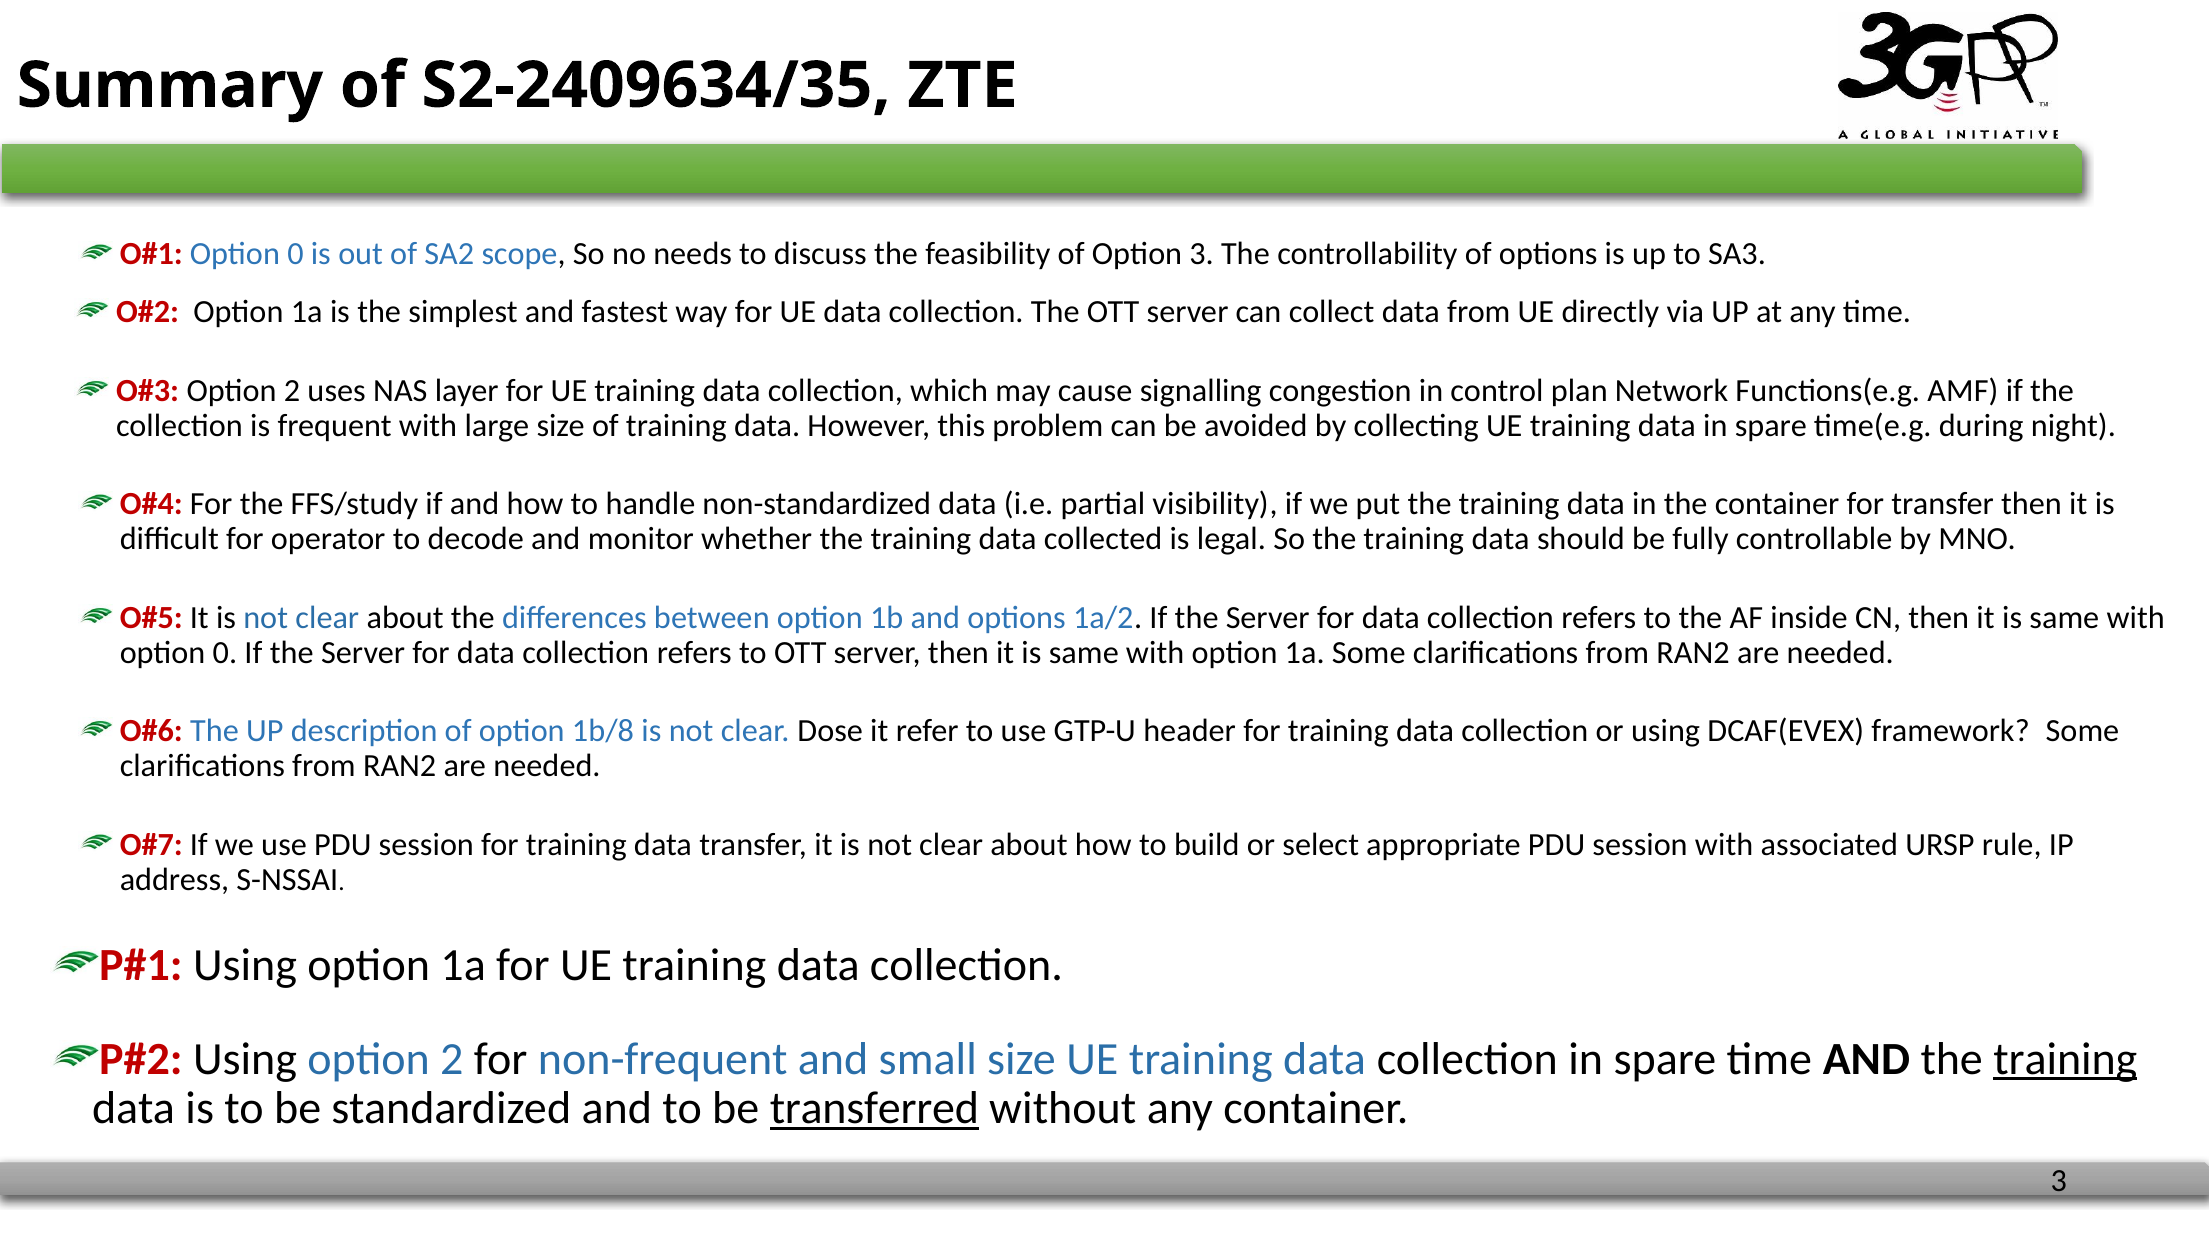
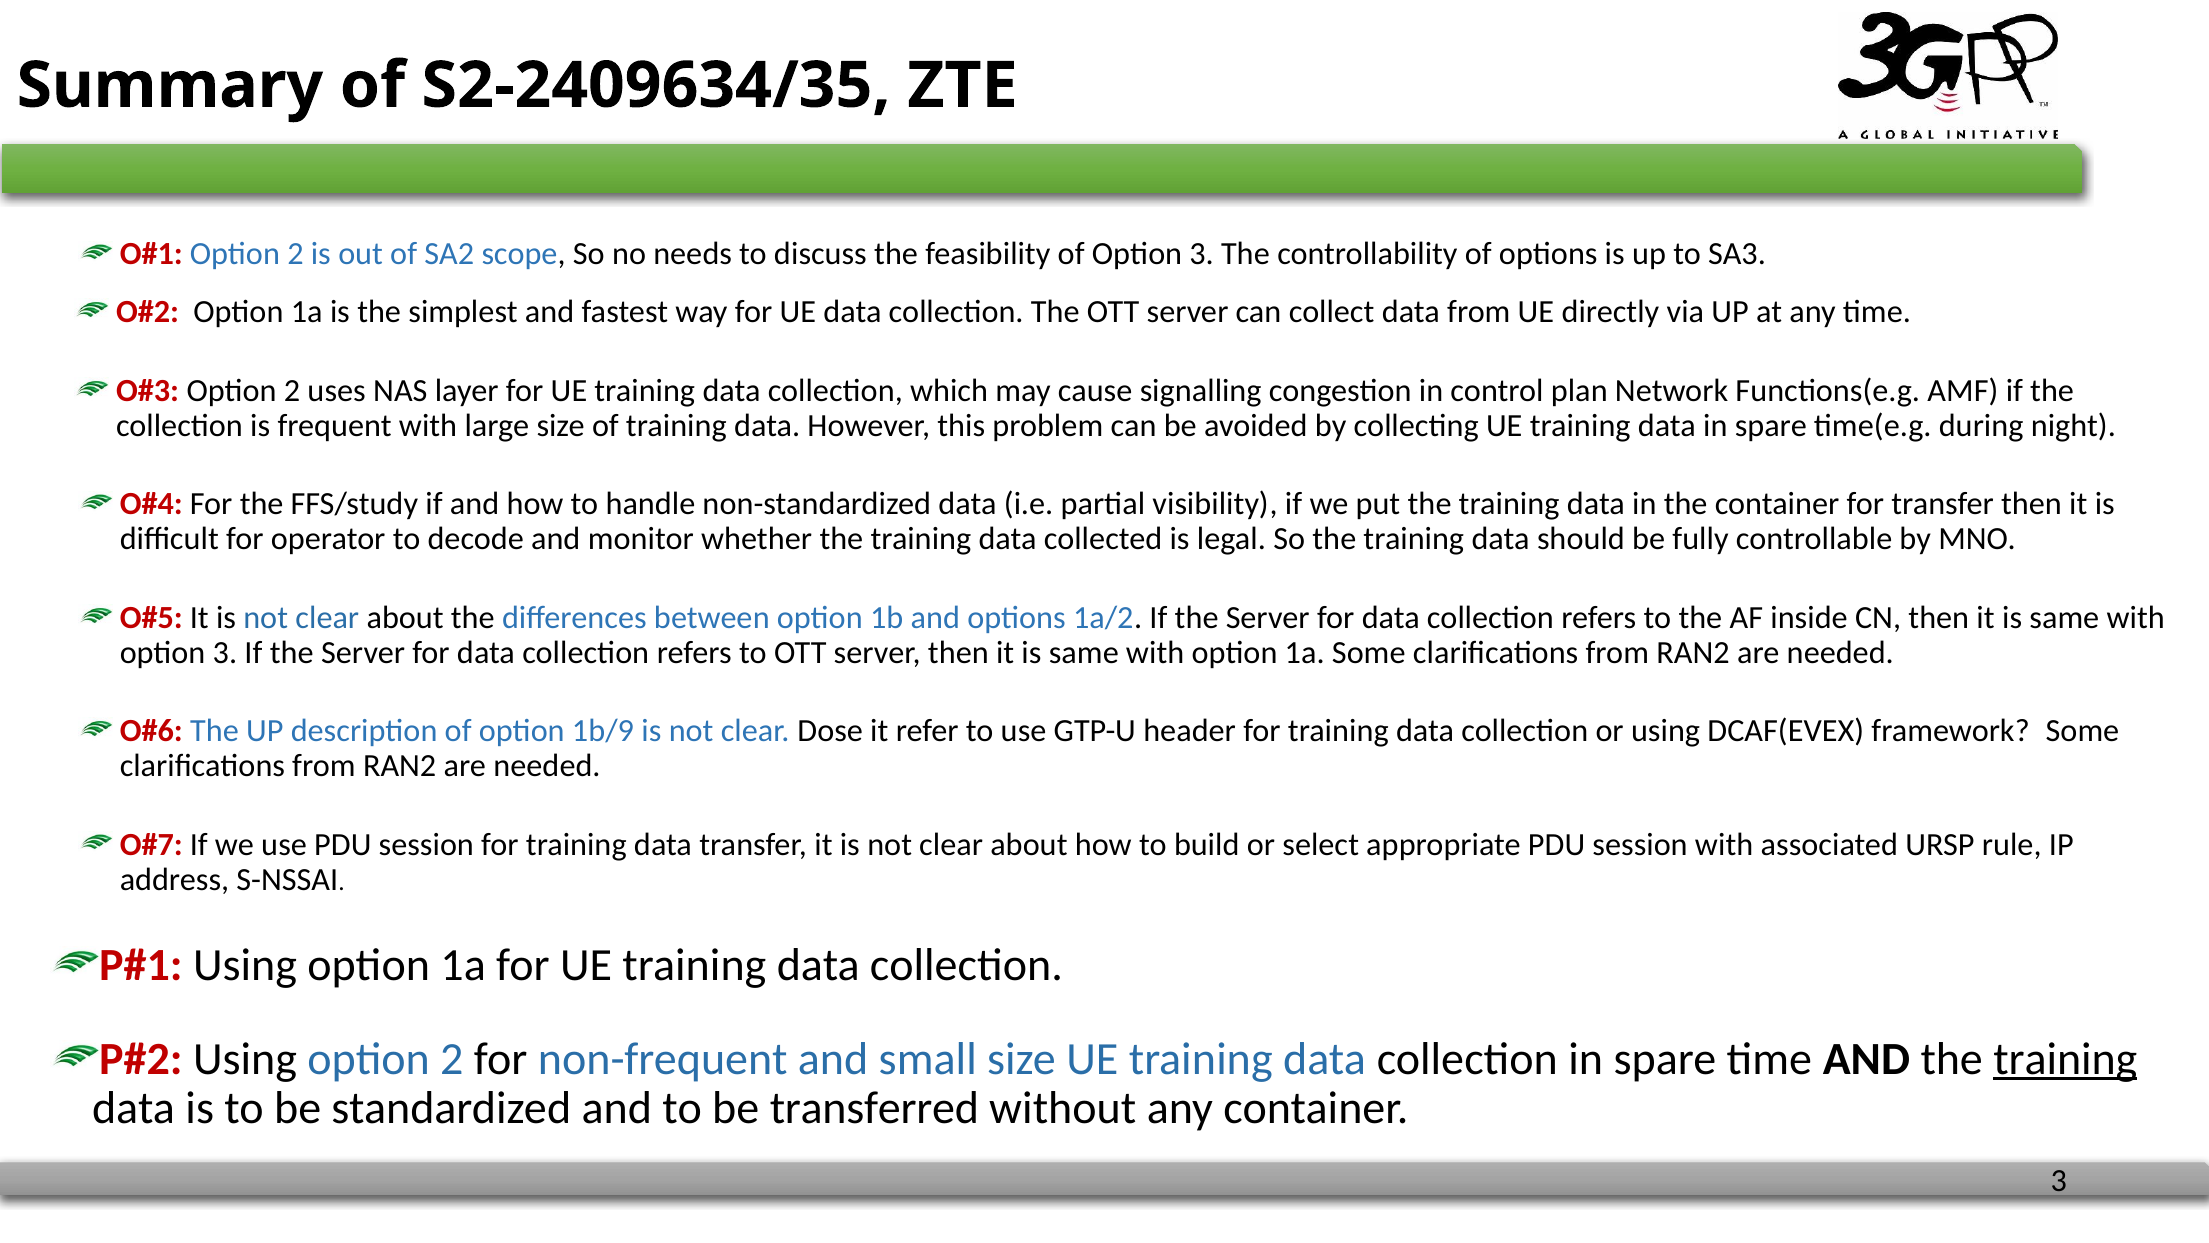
0 at (295, 254): 0 -> 2
0 at (225, 652): 0 -> 3
1b/8: 1b/8 -> 1b/9
transferred underline: present -> none
